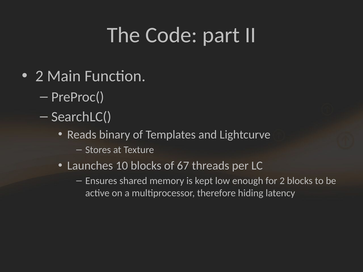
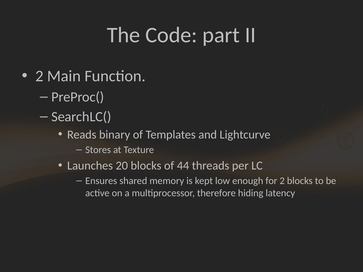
10: 10 -> 20
67: 67 -> 44
